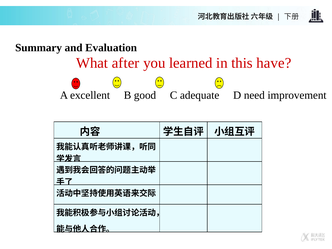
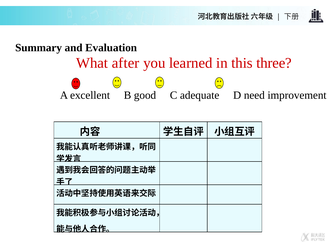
have: have -> three
